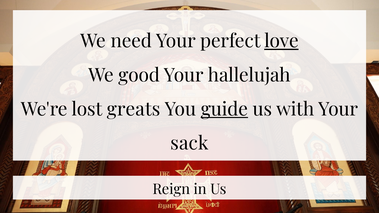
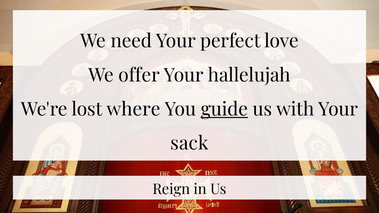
love underline: present -> none
good: good -> offer
greats: greats -> where
